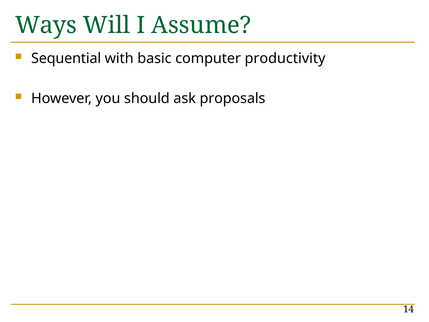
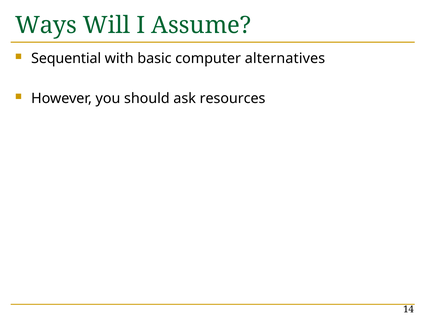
productivity: productivity -> alternatives
proposals: proposals -> resources
